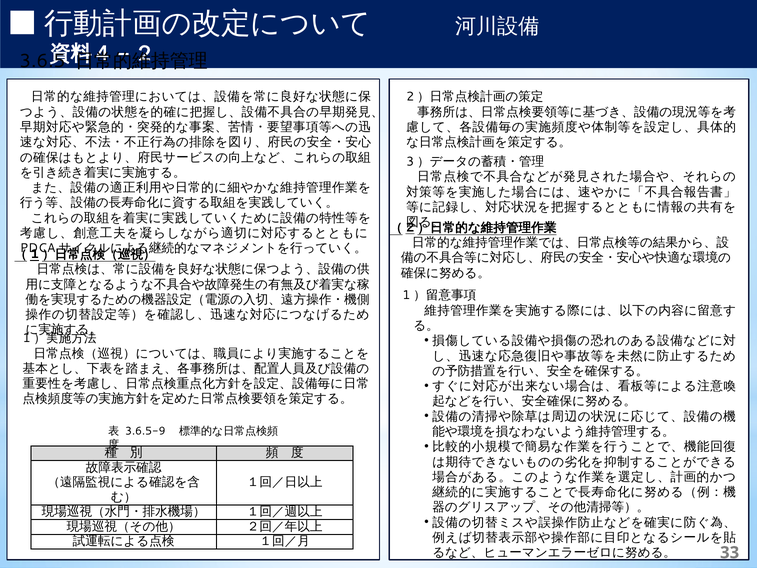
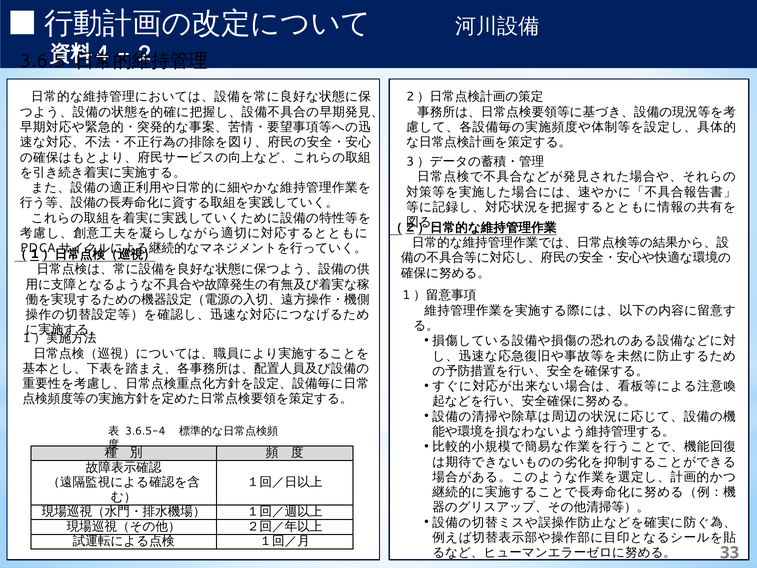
3.6.5-9: 3.6.5-9 -> 3.6.5-4
